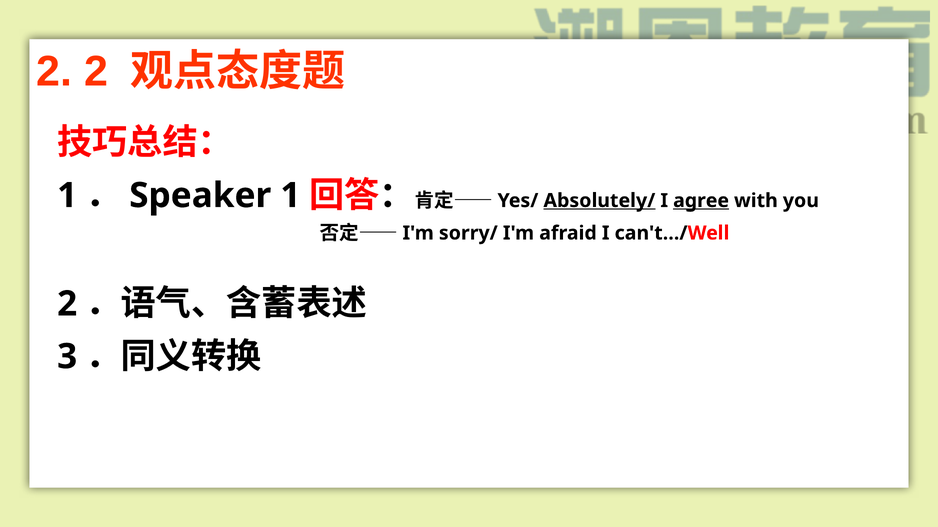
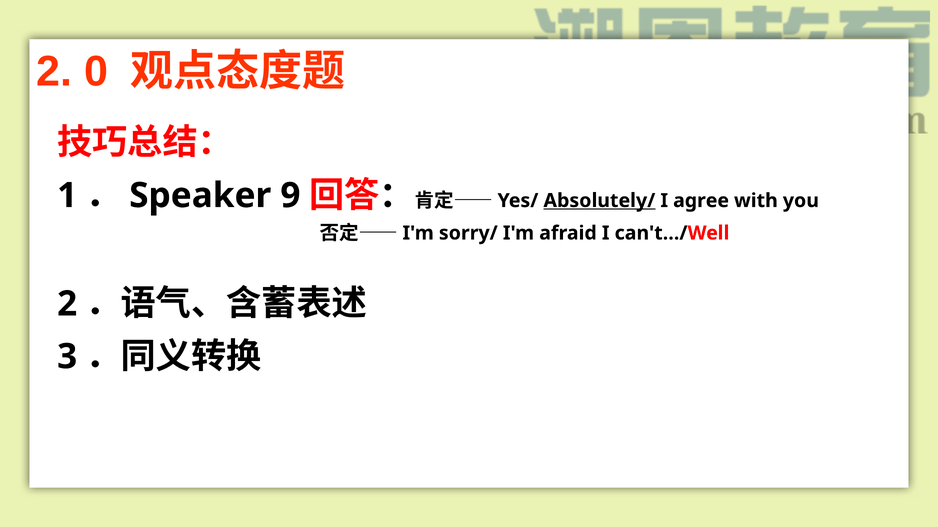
2 2: 2 -> 0
1 at (290, 196): 1 -> 9
agree underline: present -> none
